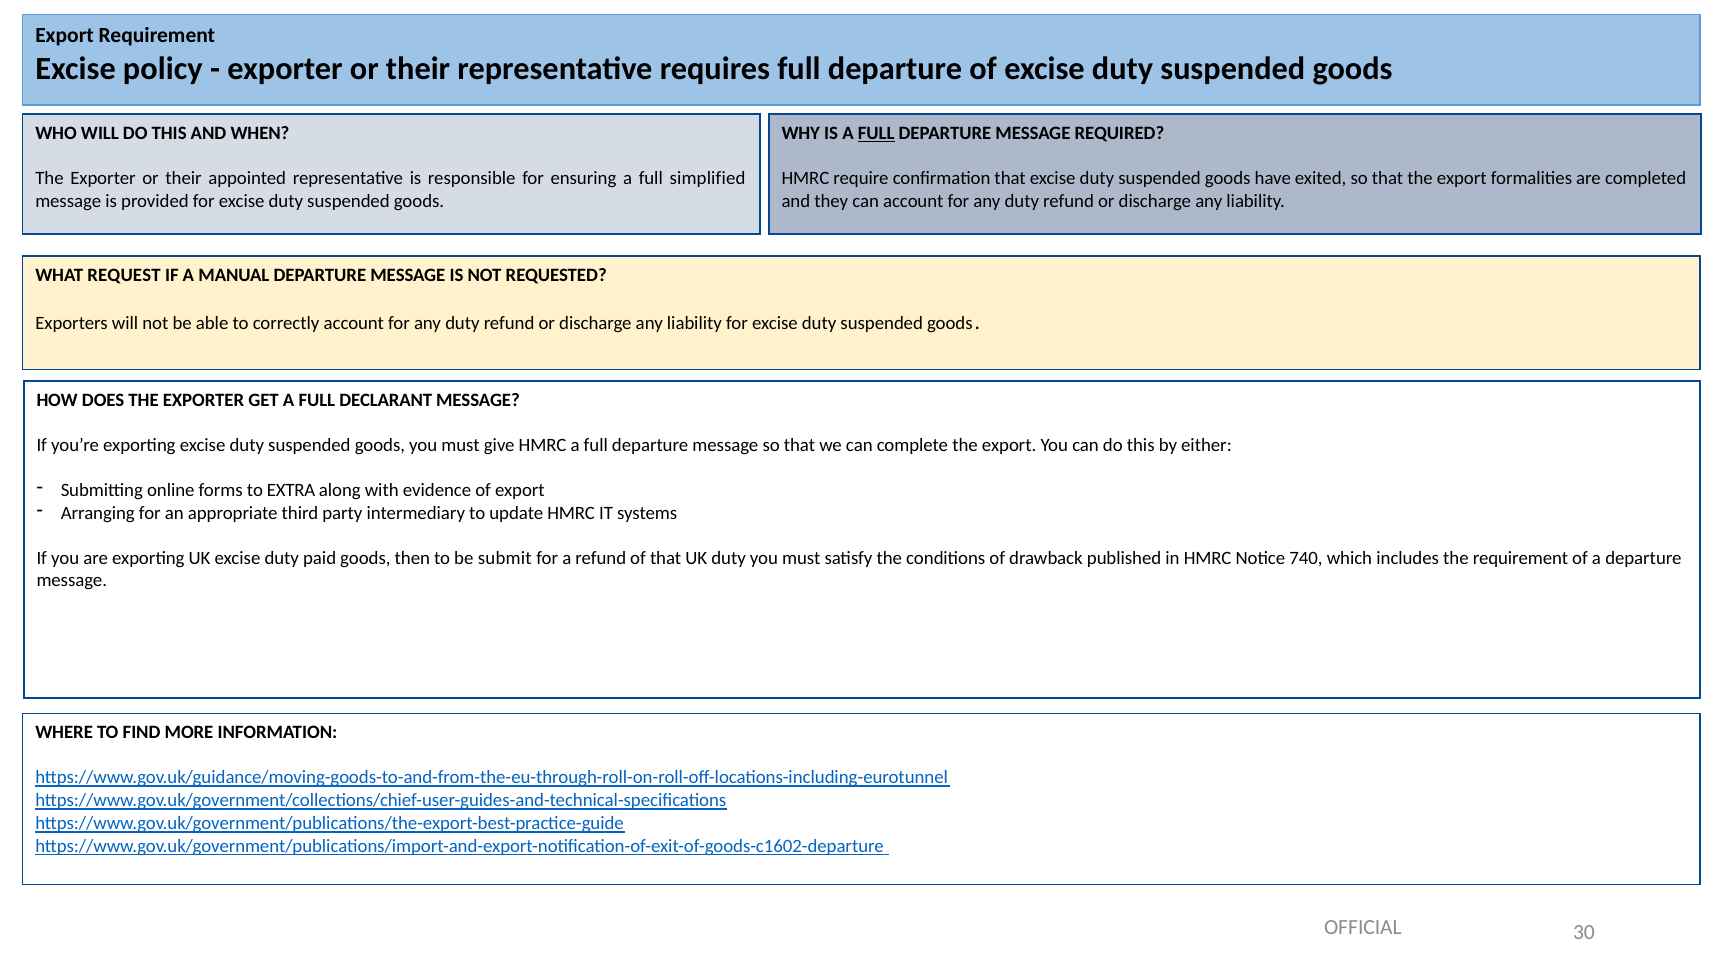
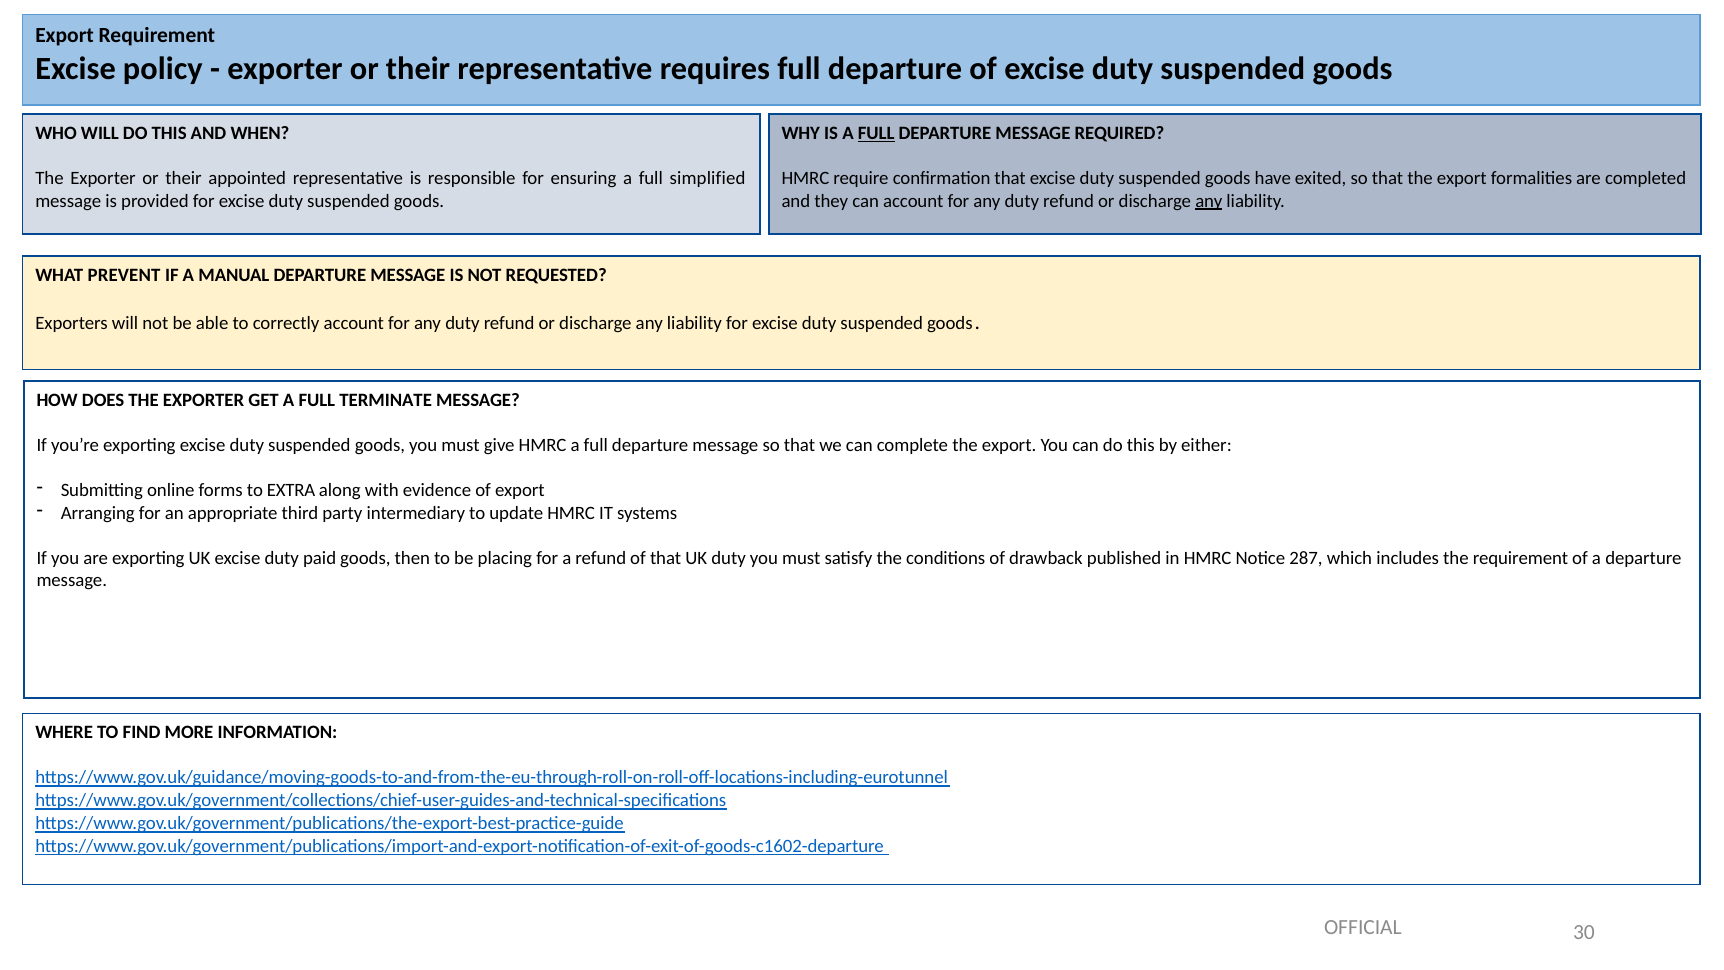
any at (1209, 201) underline: none -> present
REQUEST: REQUEST -> PREVENT
DECLARANT: DECLARANT -> TERMINATE
submit: submit -> placing
740: 740 -> 287
